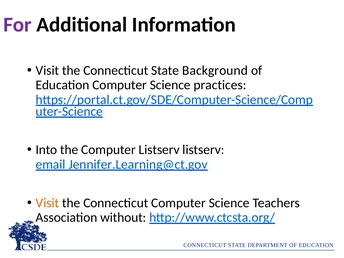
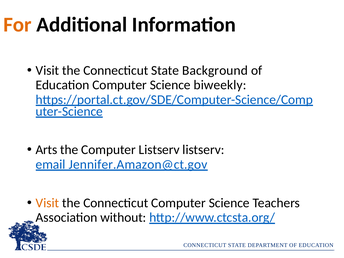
For colour: purple -> orange
practices: practices -> biweekly
Into: Into -> Arts
Jennifer.Learning@ct.gov: Jennifer.Learning@ct.gov -> Jennifer.Amazon@ct.gov
